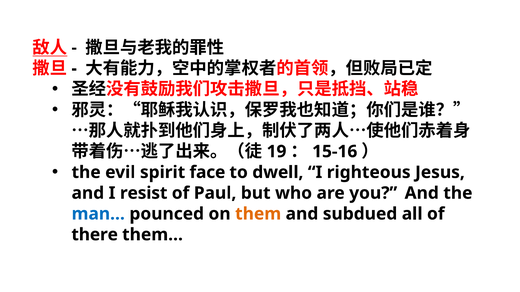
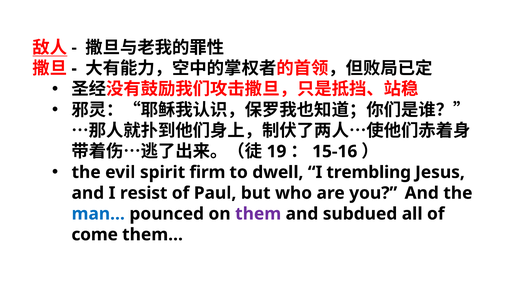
face: face -> firm
righteous: righteous -> trembling
them colour: orange -> purple
there: there -> come
